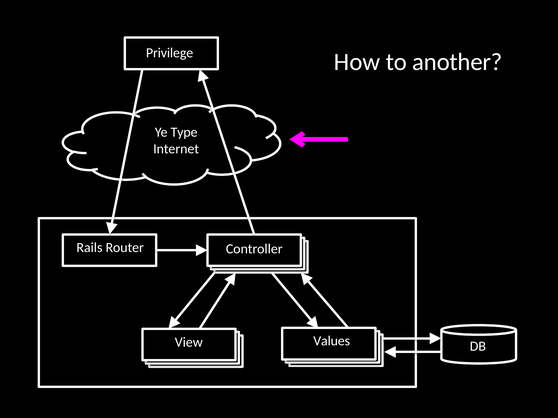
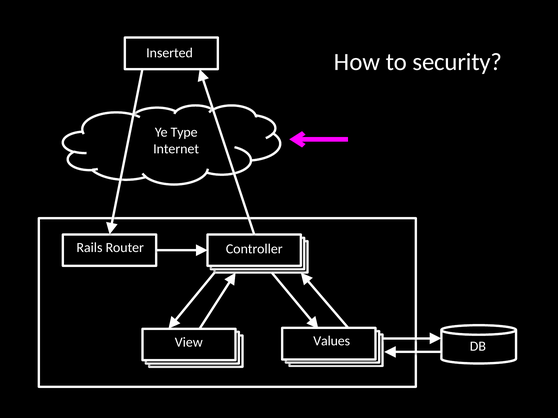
Privilege: Privilege -> Inserted
another: another -> security
